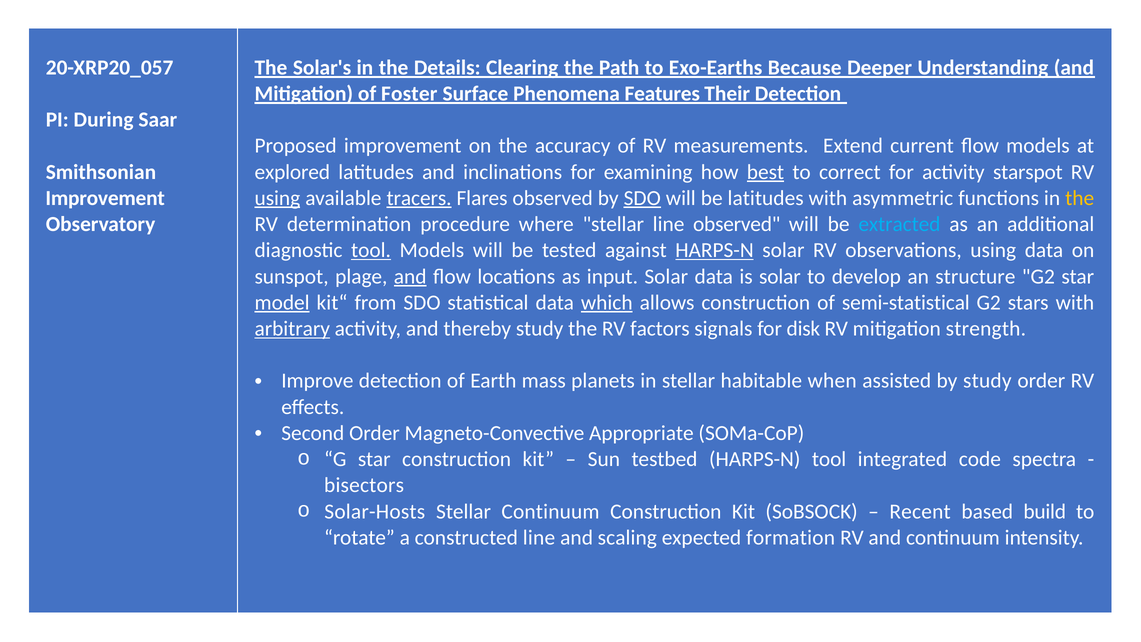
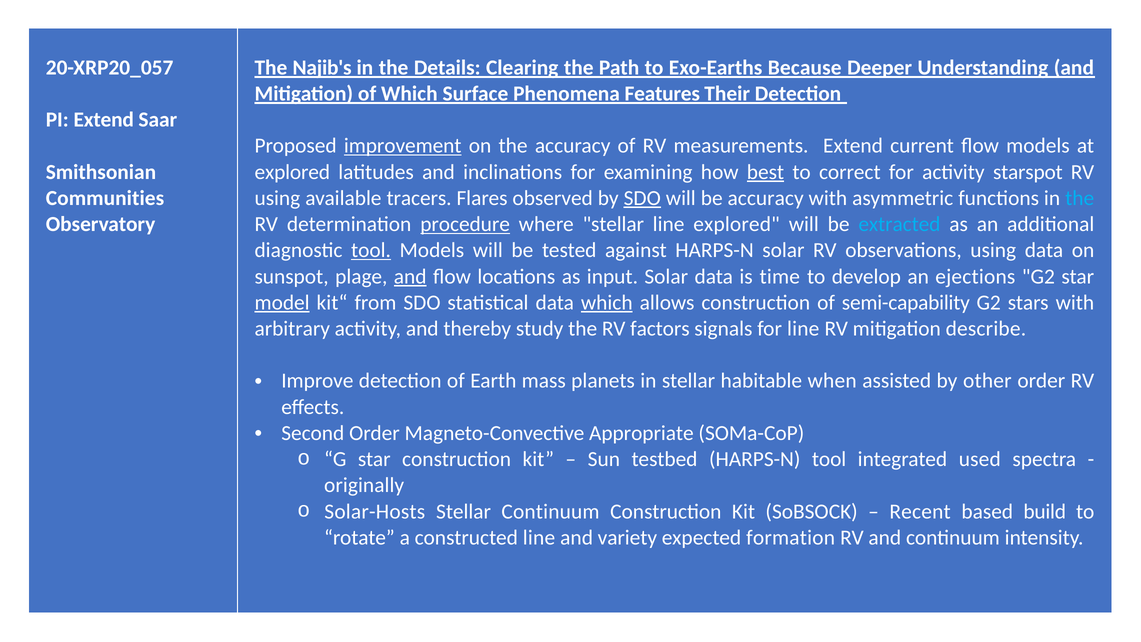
Solar's: Solar's -> Najib's
of Foster: Foster -> Which
PI During: During -> Extend
improvement at (403, 146) underline: none -> present
Improvement at (105, 198): Improvement -> Communities
using at (277, 198) underline: present -> none
tracers underline: present -> none
be latitudes: latitudes -> accuracy
the at (1080, 198) colour: yellow -> light blue
procedure underline: none -> present
line observed: observed -> explored
HARPS-N at (714, 250) underline: present -> none
is solar: solar -> time
structure: structure -> ejections
semi-statistical: semi-statistical -> semi-capability
arbitrary underline: present -> none
for disk: disk -> line
strength: strength -> describe
by study: study -> other
code: code -> used
bisectors: bisectors -> originally
scaling: scaling -> variety
